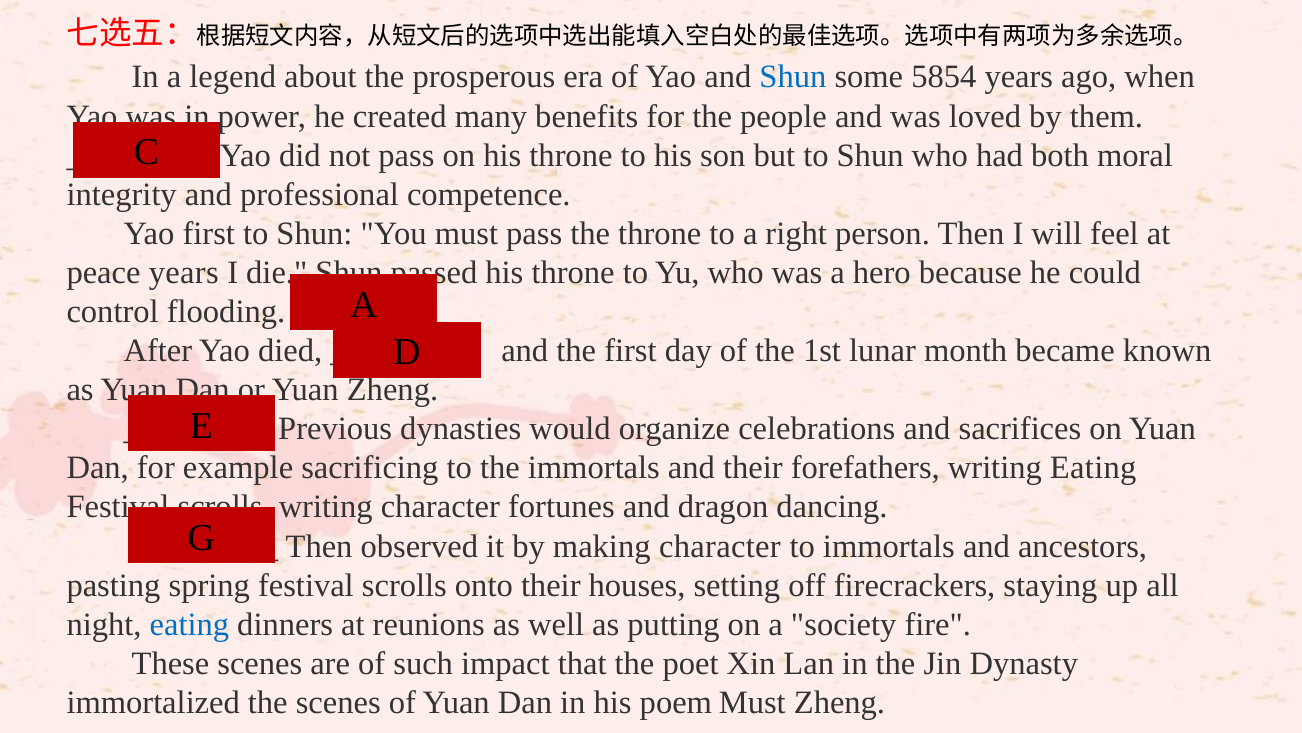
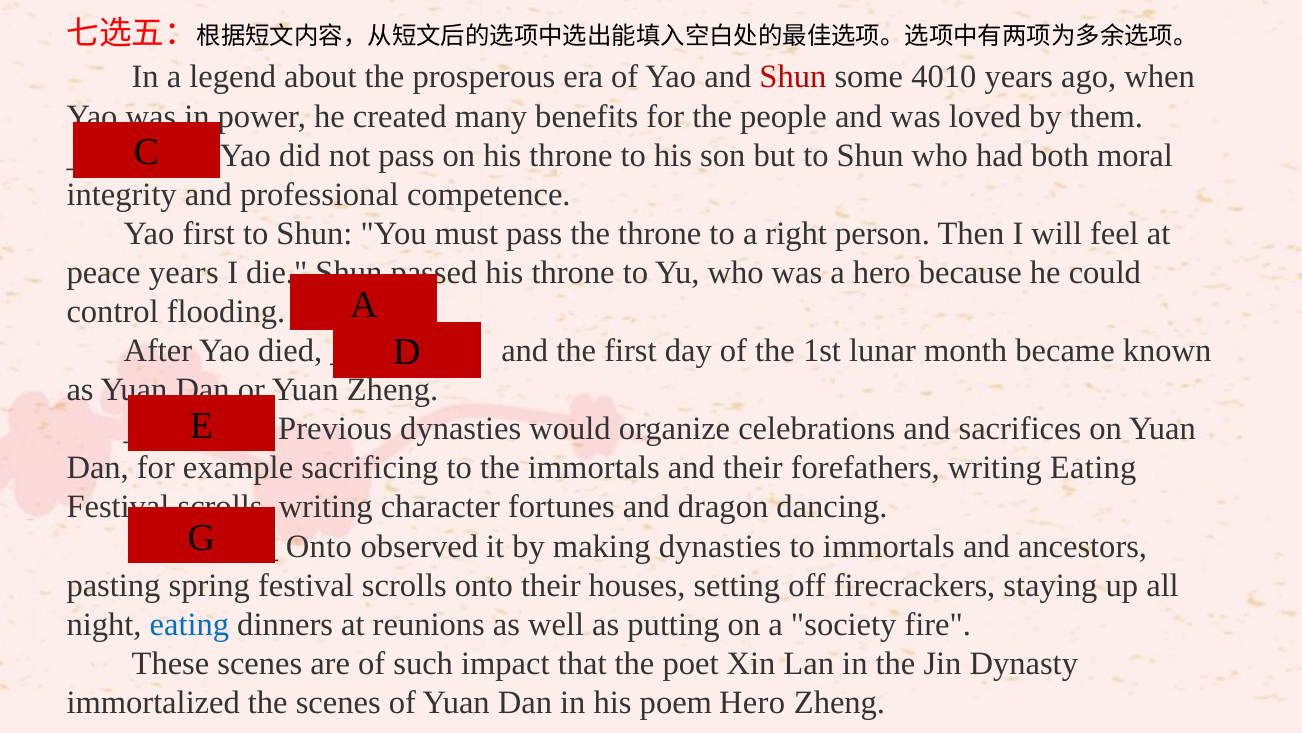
Shun at (793, 77) colour: blue -> red
5854: 5854 -> 4010
Then at (319, 546): Then -> Onto
making character: character -> dynasties
poem Must: Must -> Hero
